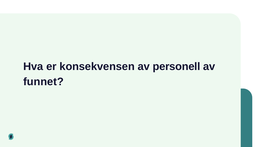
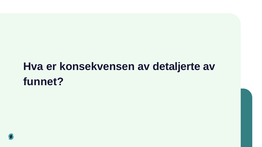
personell: personell -> detaljerte
